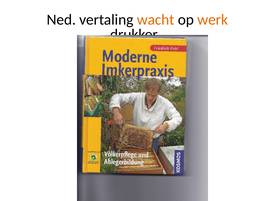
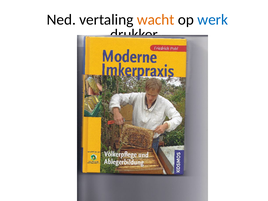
werk colour: orange -> blue
